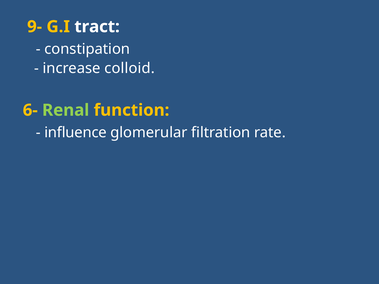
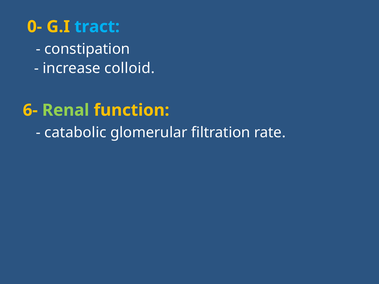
9-: 9- -> 0-
tract colour: white -> light blue
influence: influence -> catabolic
